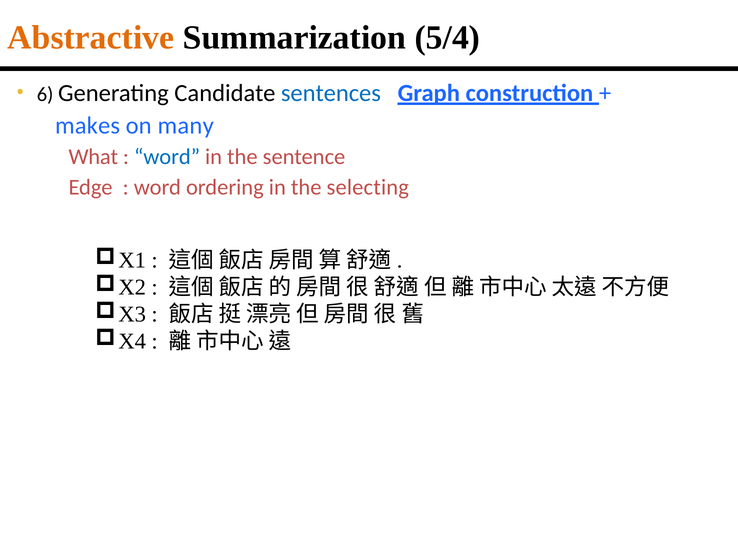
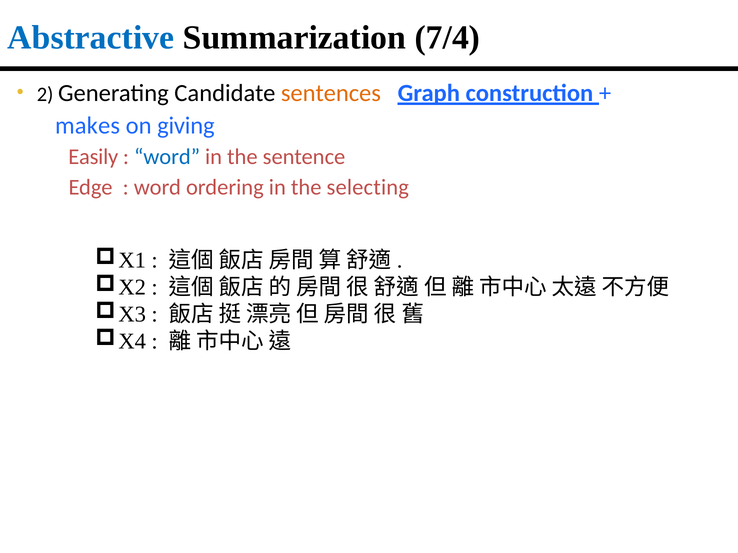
Abstractive colour: orange -> blue
5/4: 5/4 -> 7/4
6: 6 -> 2
sentences colour: blue -> orange
many: many -> giving
What: What -> Easily
